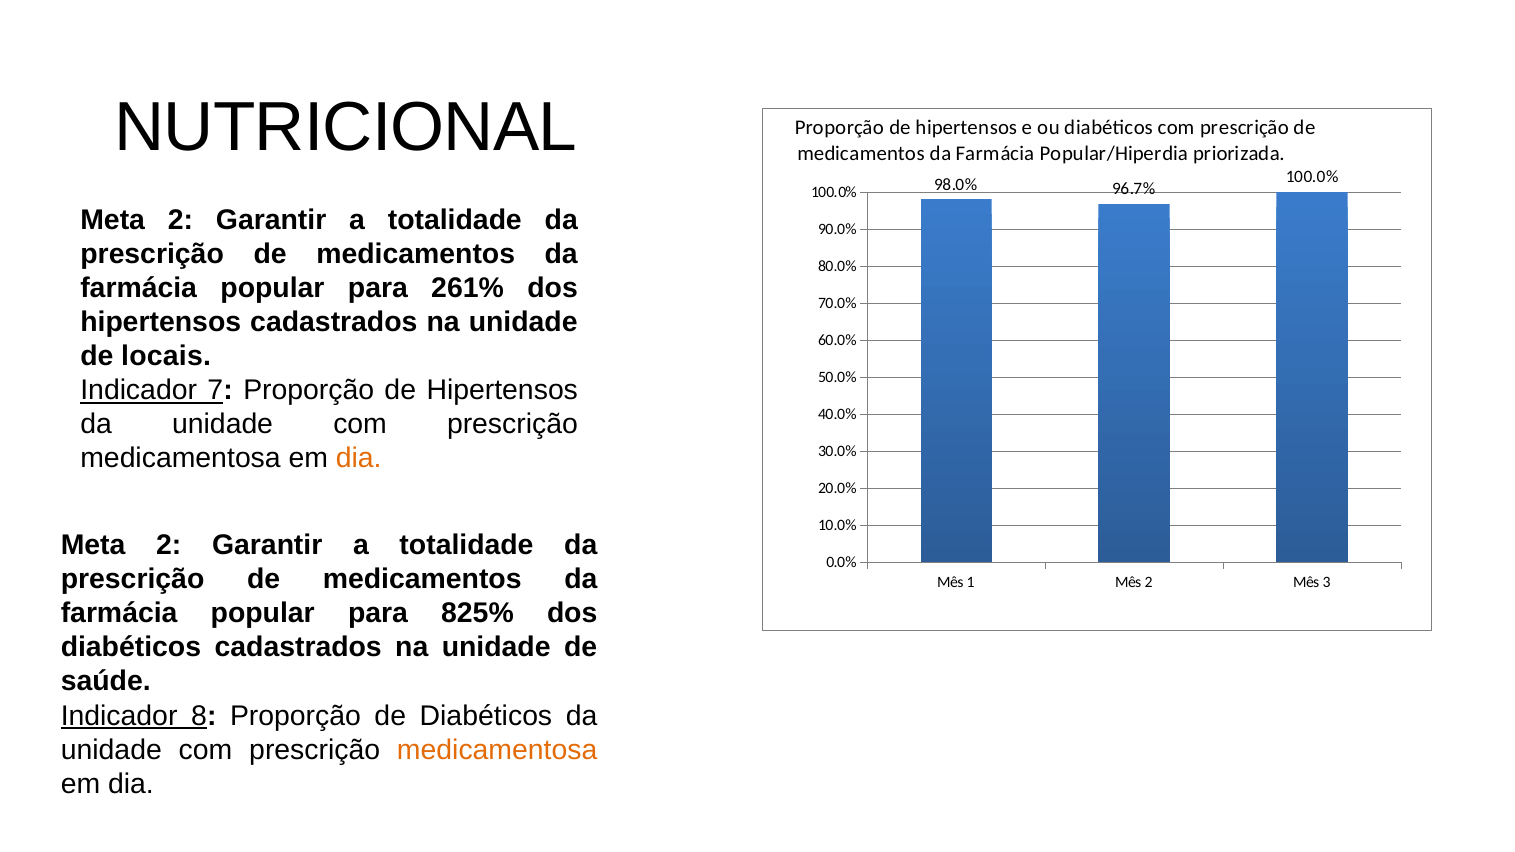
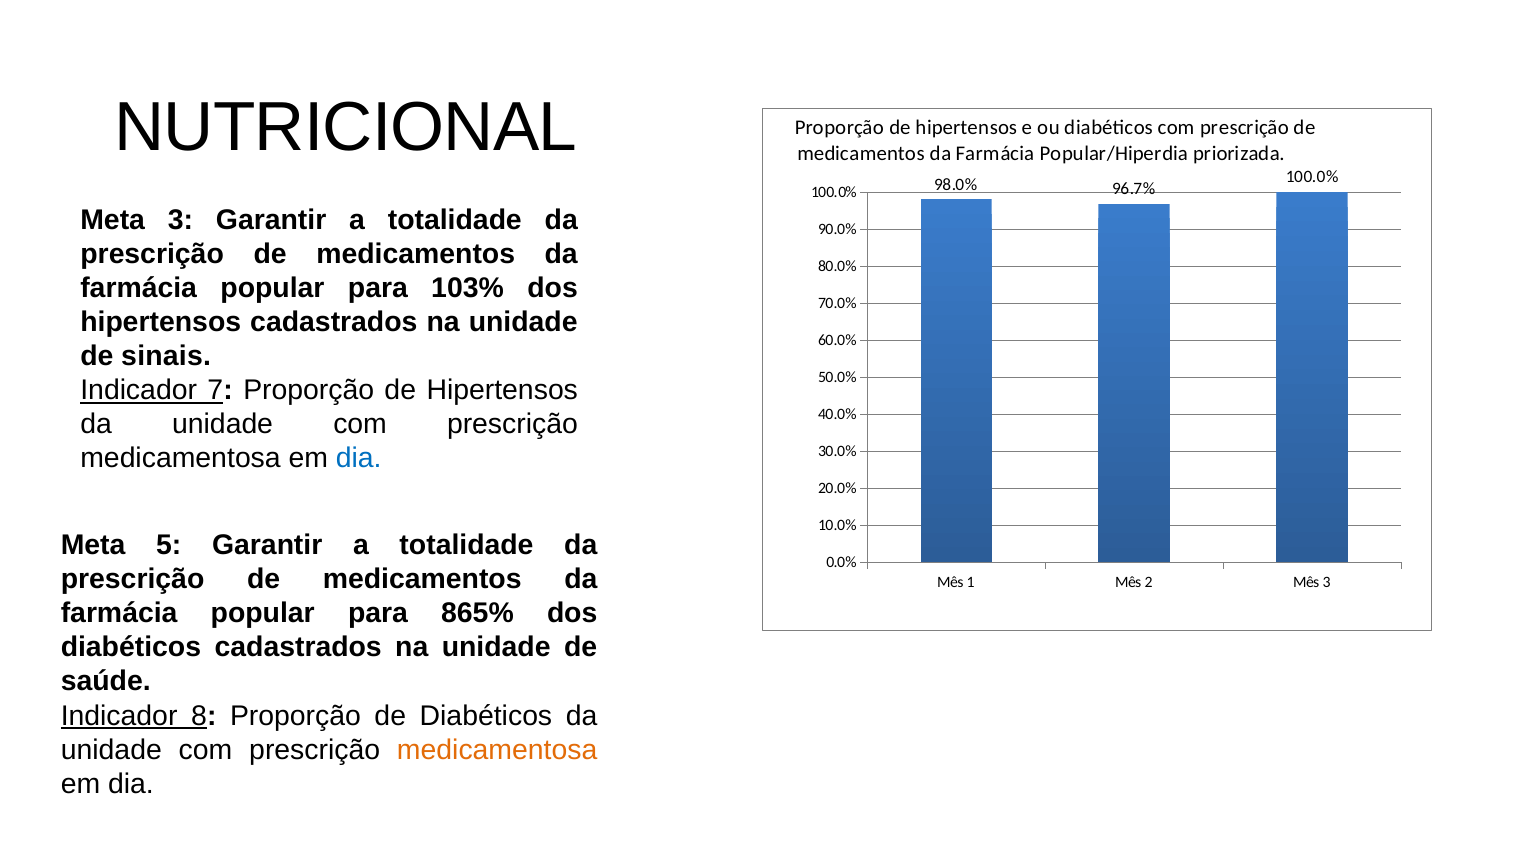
2 at (180, 220): 2 -> 3
261%: 261% -> 103%
locais: locais -> sinais
dia at (359, 458) colour: orange -> blue
2 at (169, 545): 2 -> 5
825%: 825% -> 865%
